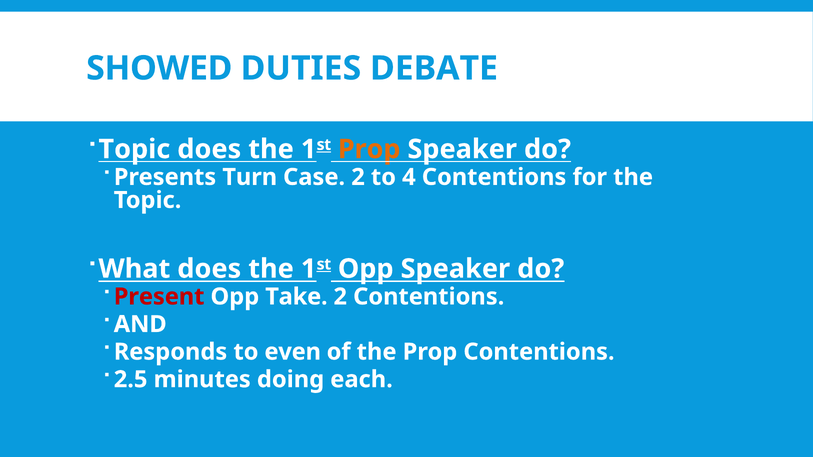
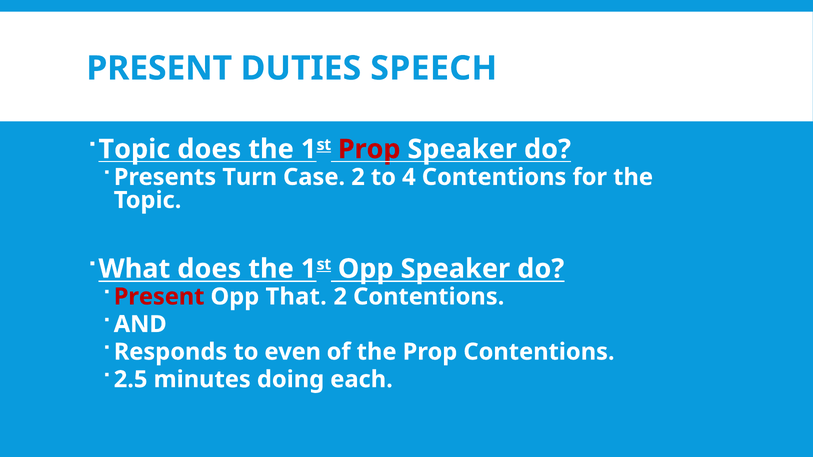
SHOWED at (159, 68): SHOWED -> PRESENT
DEBATE: DEBATE -> SPEECH
Prop at (369, 149) colour: orange -> red
Take: Take -> That
